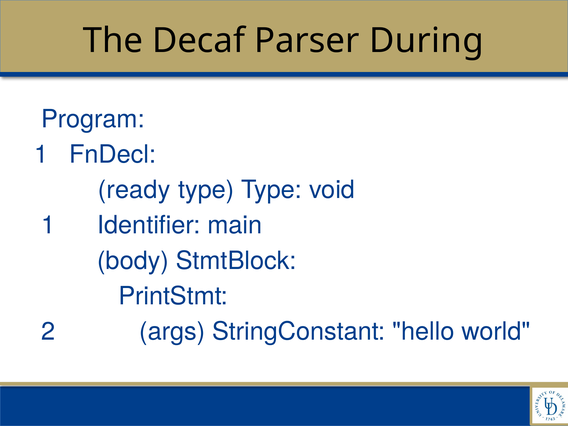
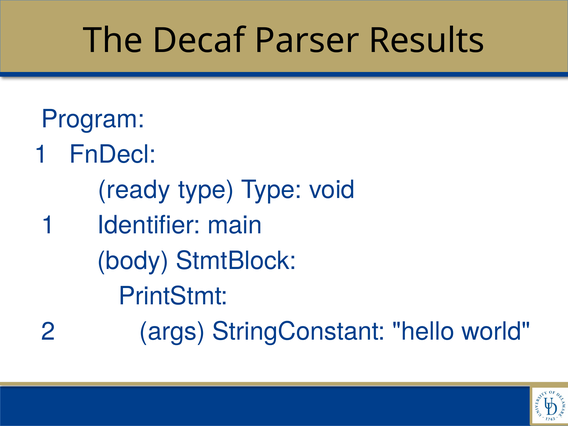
During: During -> Results
